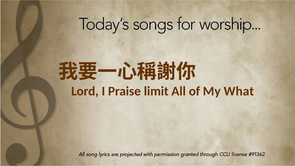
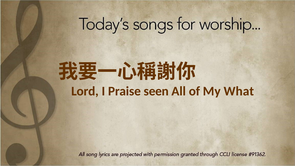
limit: limit -> seen
